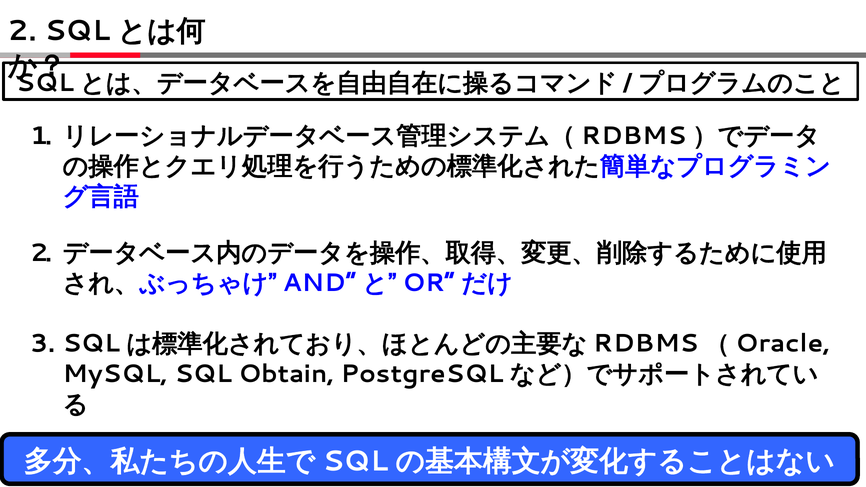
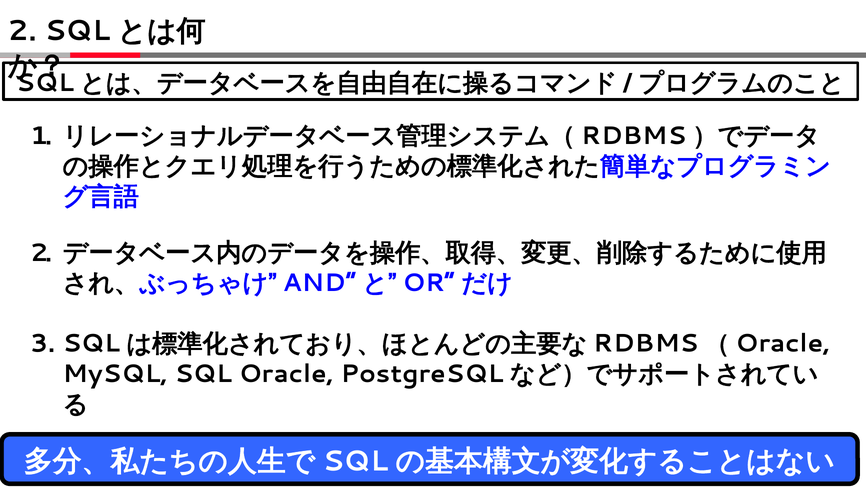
Obtain: Obtain -> Oracle
